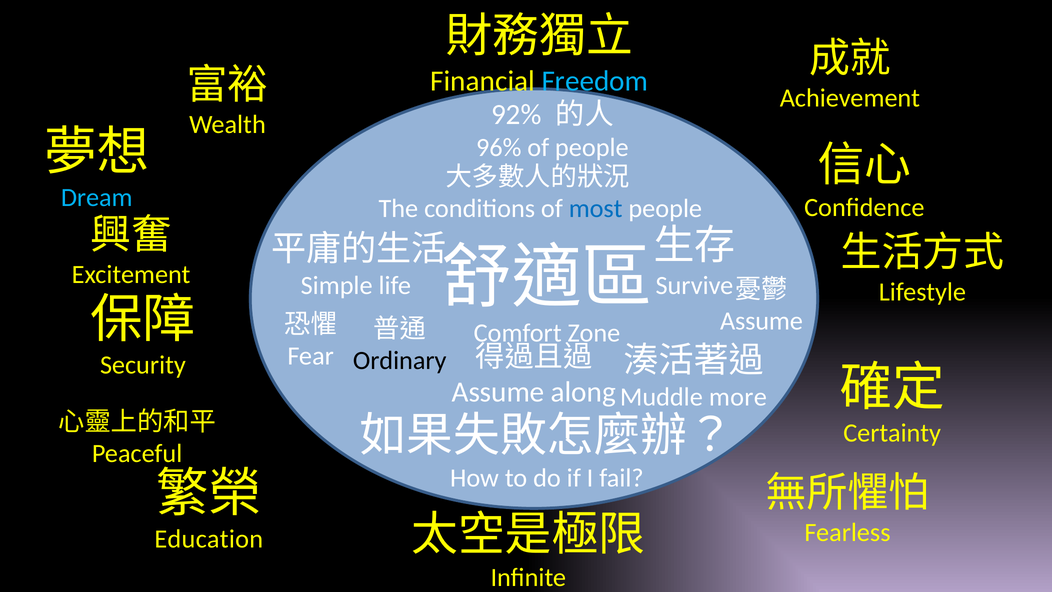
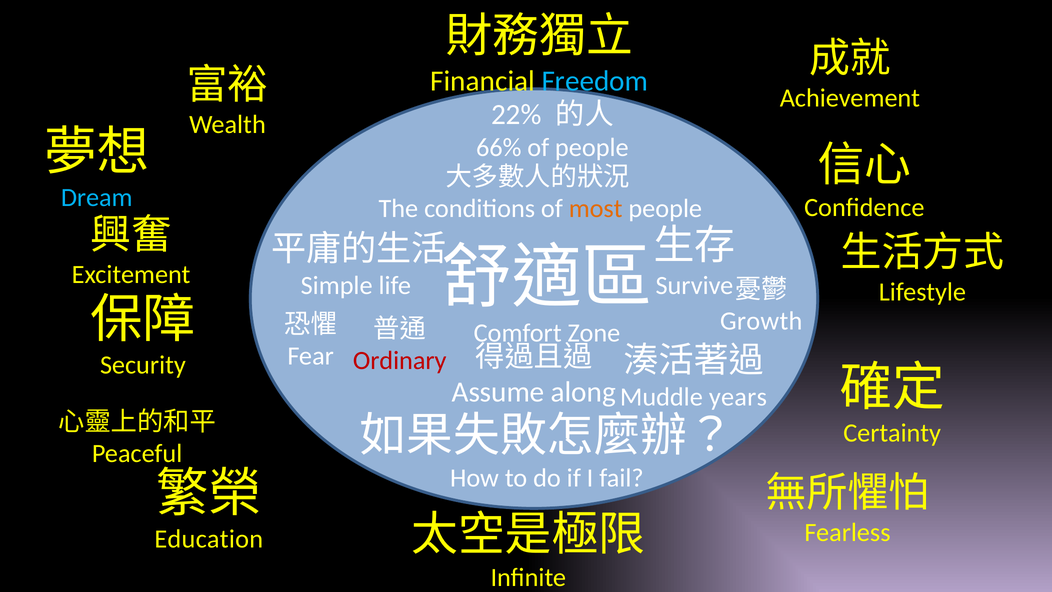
92%: 92% -> 22%
96%: 96% -> 66%
most colour: blue -> orange
Assume at (761, 321): Assume -> Growth
Ordinary colour: black -> red
more: more -> years
